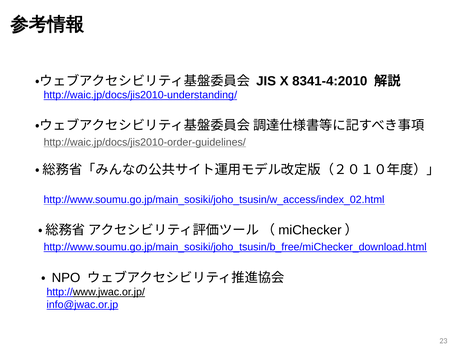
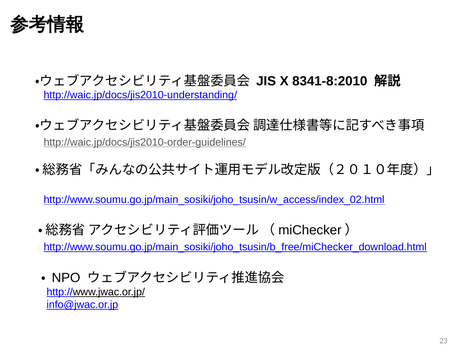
8341-4:2010: 8341-4:2010 -> 8341-8:2010
